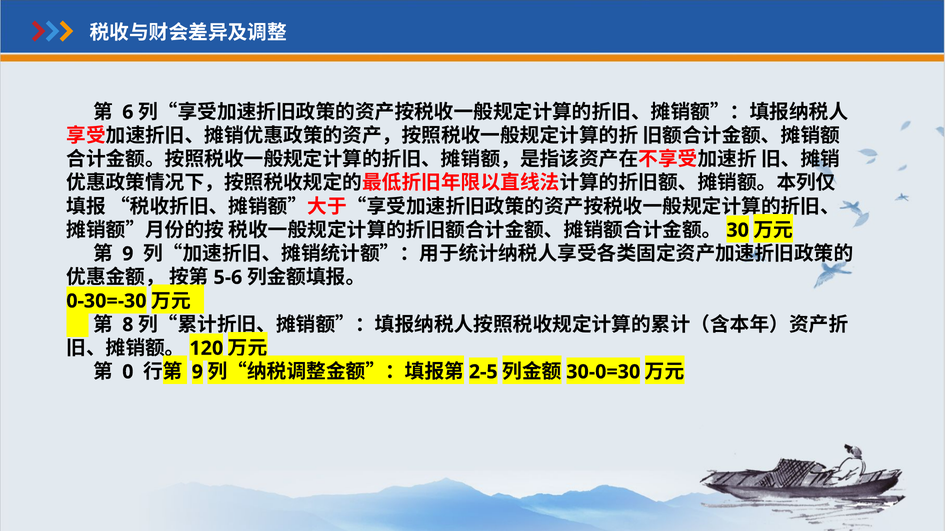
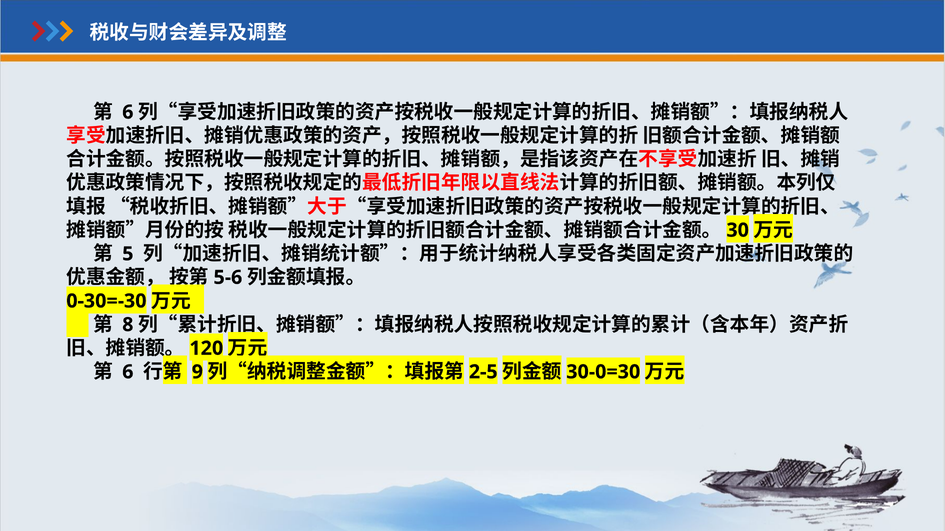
9 at (128, 254): 9 -> 5
0 at (128, 372): 0 -> 6
